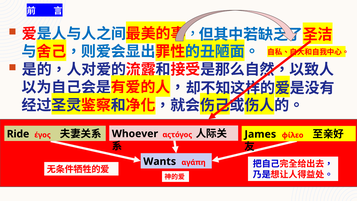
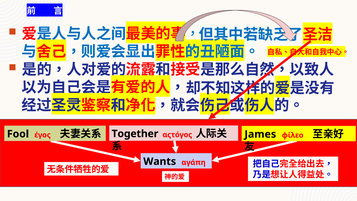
Ride: Ride -> Fool
Whoever: Whoever -> Together
